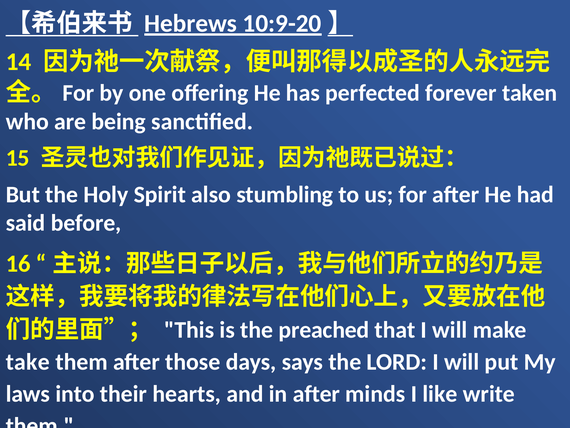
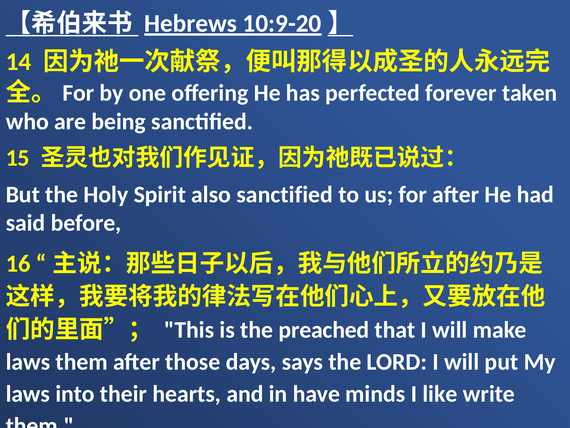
also stumbling: stumbling -> sanctified
take at (28, 362): take -> laws
in after: after -> have
